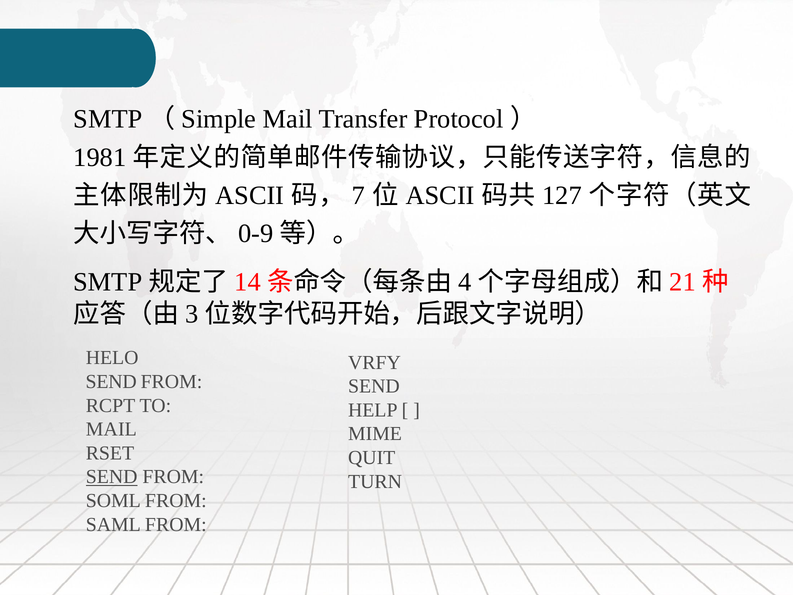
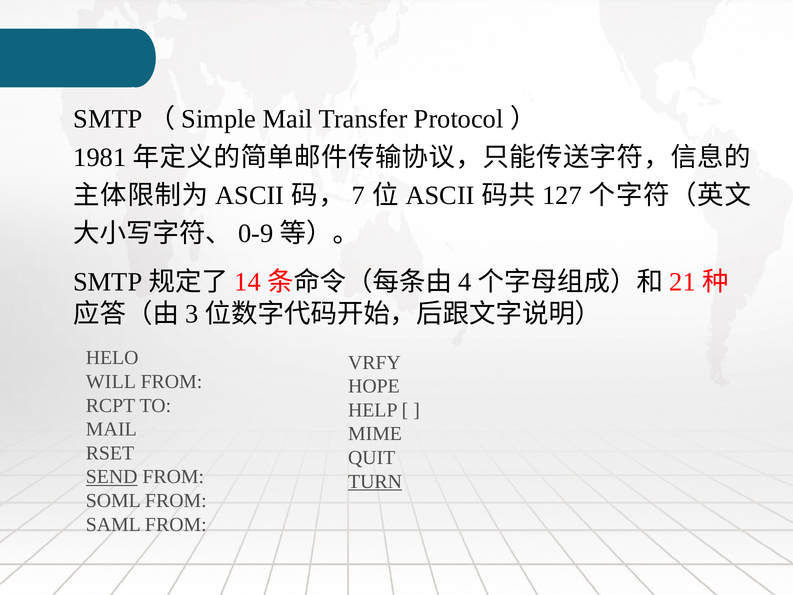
SEND at (111, 381): SEND -> WILL
SEND at (374, 386): SEND -> HOPE
TURN underline: none -> present
